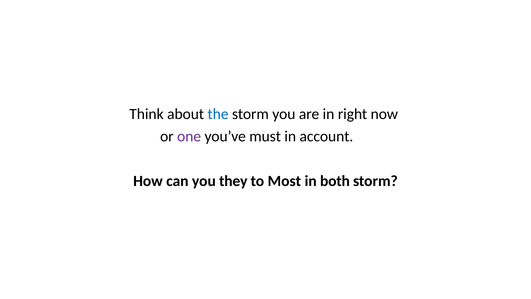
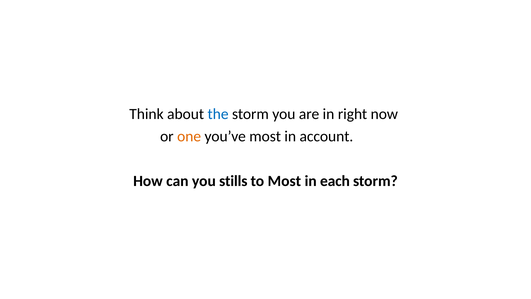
one colour: purple -> orange
you’ve must: must -> most
they: they -> stills
both: both -> each
